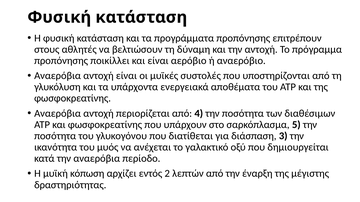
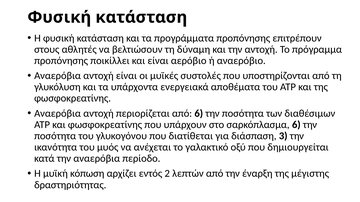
από 4: 4 -> 6
σαρκόπλασμα 5: 5 -> 6
